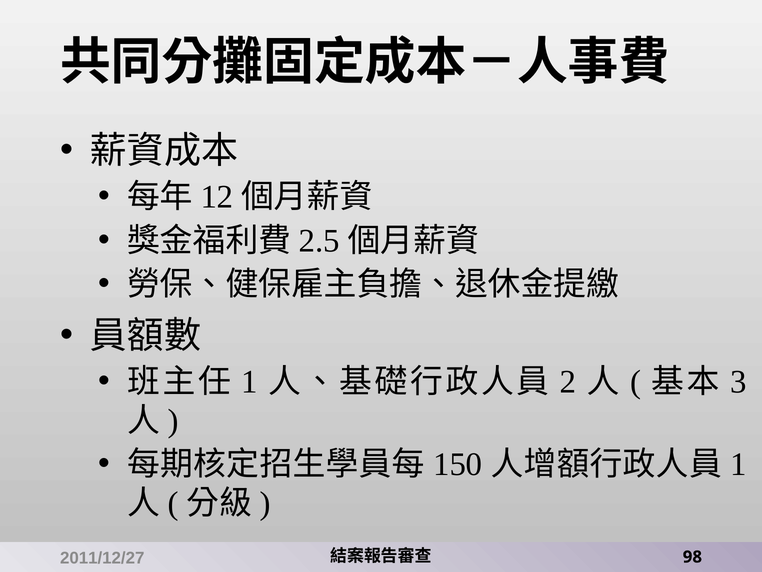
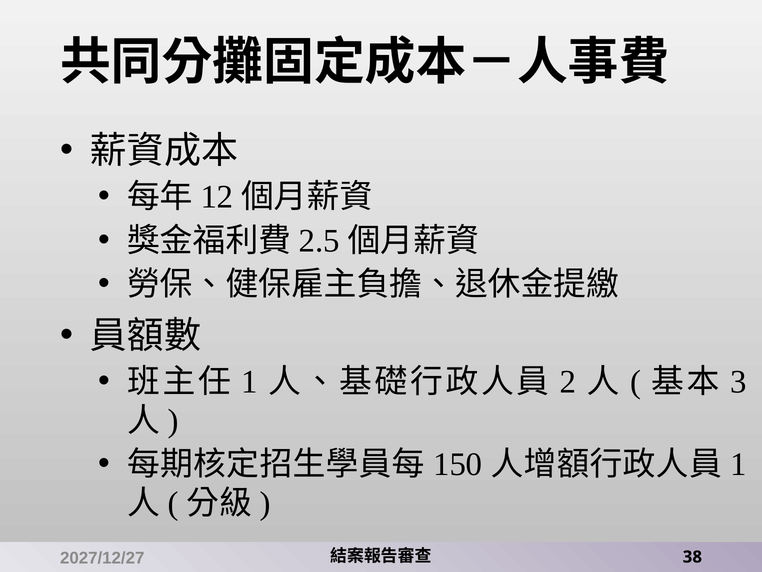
98: 98 -> 38
2011/12/27: 2011/12/27 -> 2027/12/27
